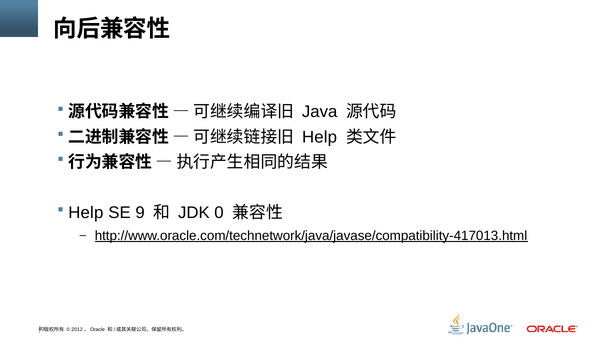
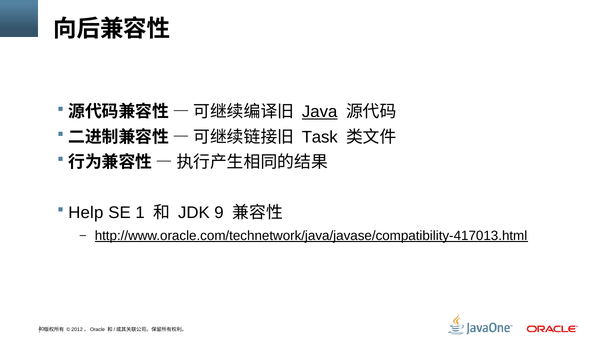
Java underline: none -> present
Help at (320, 137): Help -> Task
9: 9 -> 1
0: 0 -> 9
